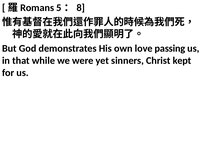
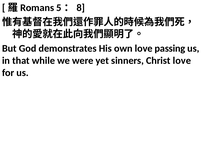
Christ kept: kept -> love
